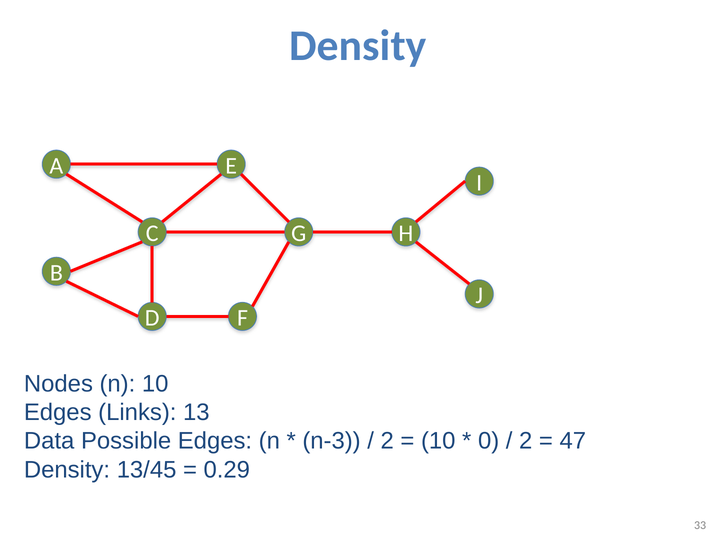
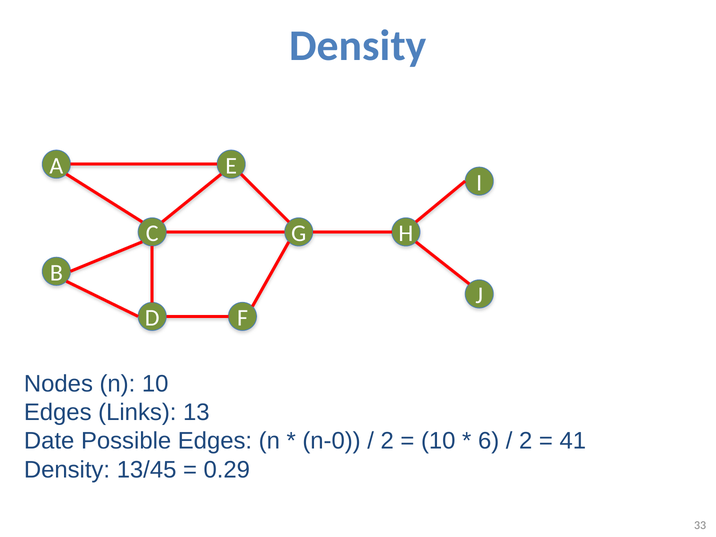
Data: Data -> Date
n-3: n-3 -> n-0
0: 0 -> 6
47: 47 -> 41
